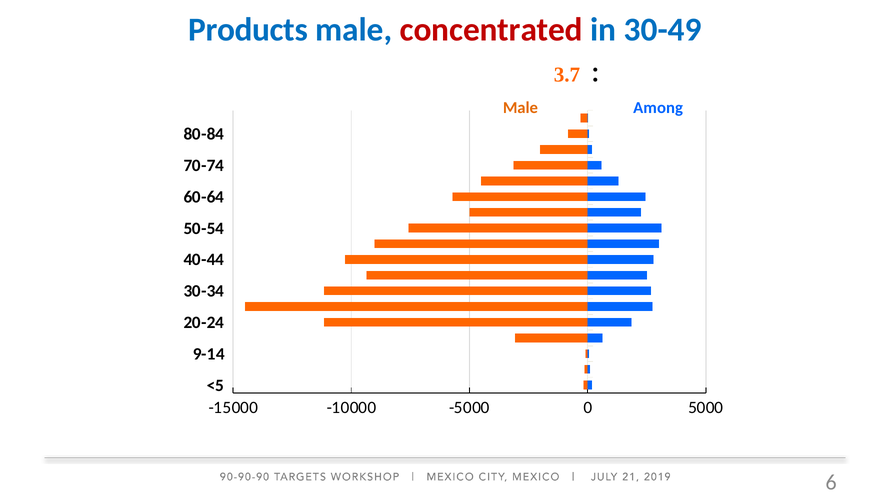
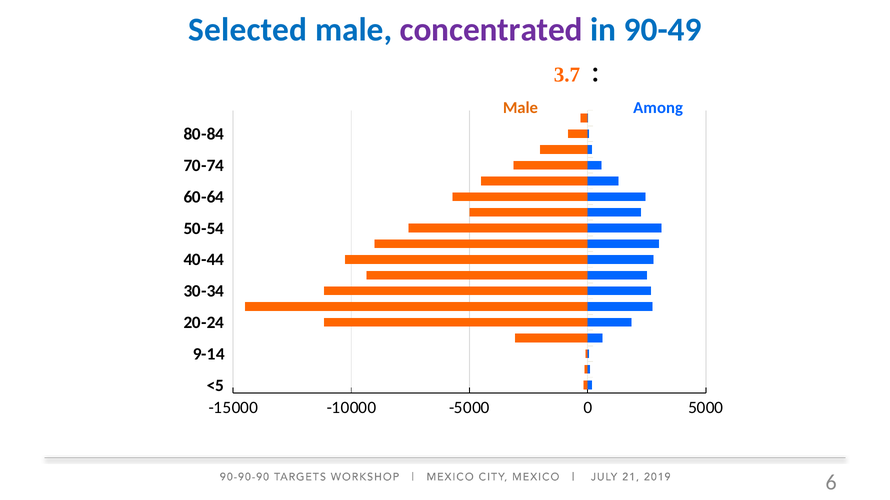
Products: Products -> Selected
concentrated colour: red -> purple
30-49: 30-49 -> 90-49
